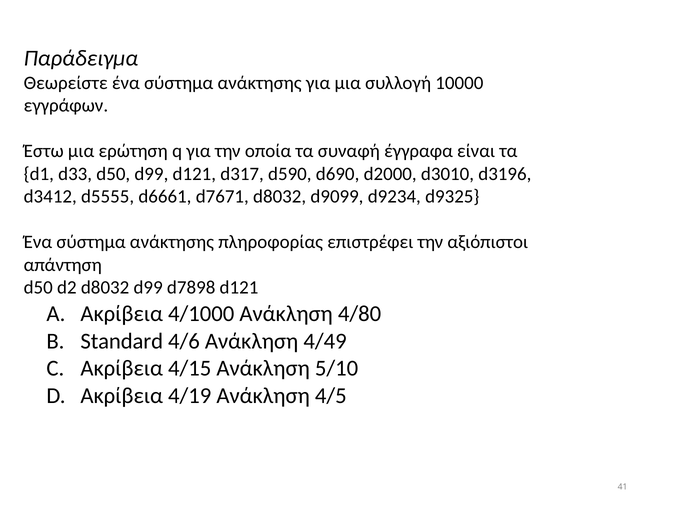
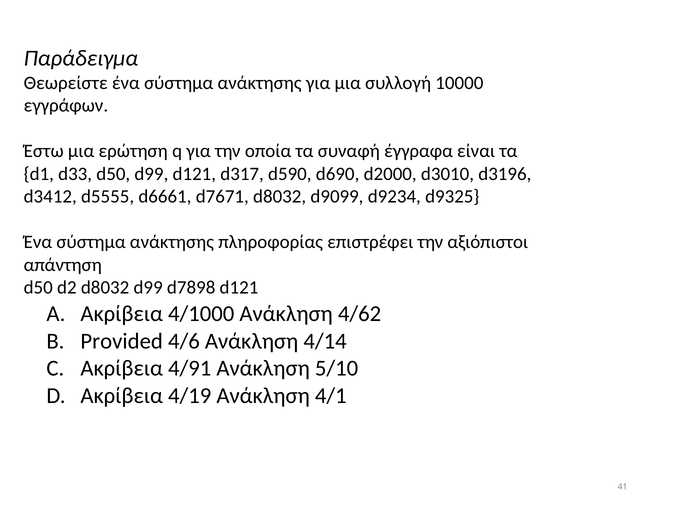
4/80: 4/80 -> 4/62
Standard: Standard -> Provided
4/49: 4/49 -> 4/14
4/15: 4/15 -> 4/91
4/5: 4/5 -> 4/1
